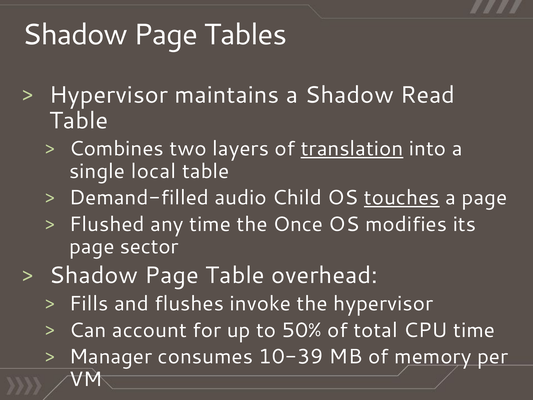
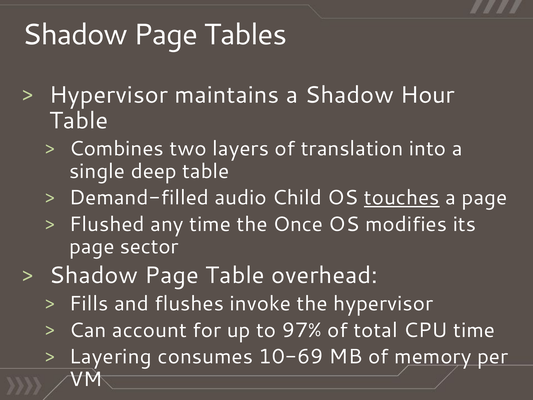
Read: Read -> Hour
translation underline: present -> none
local: local -> deep
50%: 50% -> 97%
Manager: Manager -> Layering
10-39: 10-39 -> 10-69
